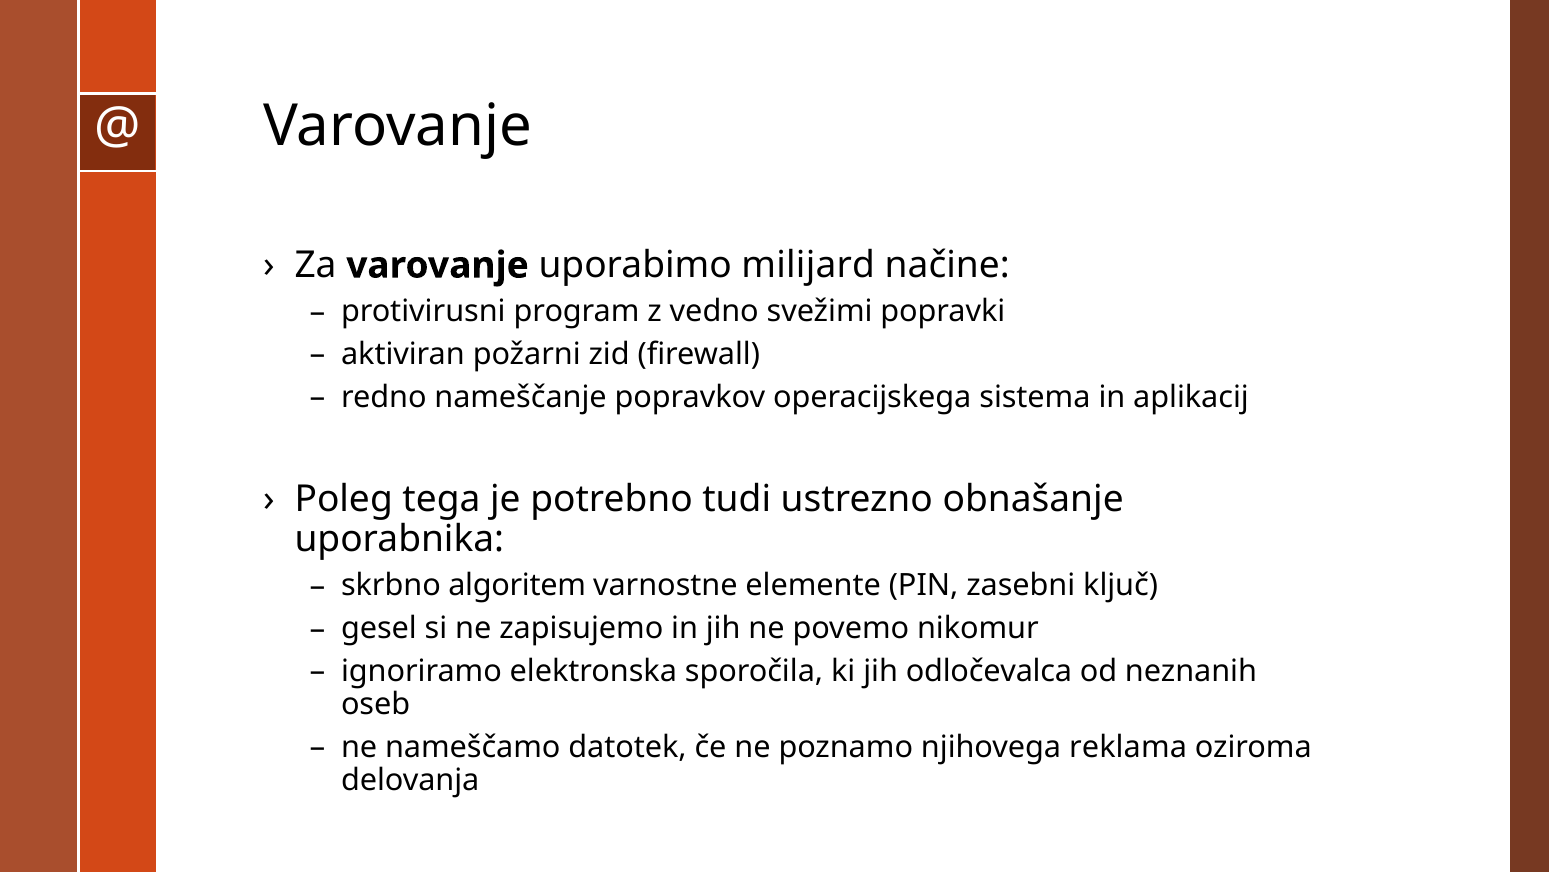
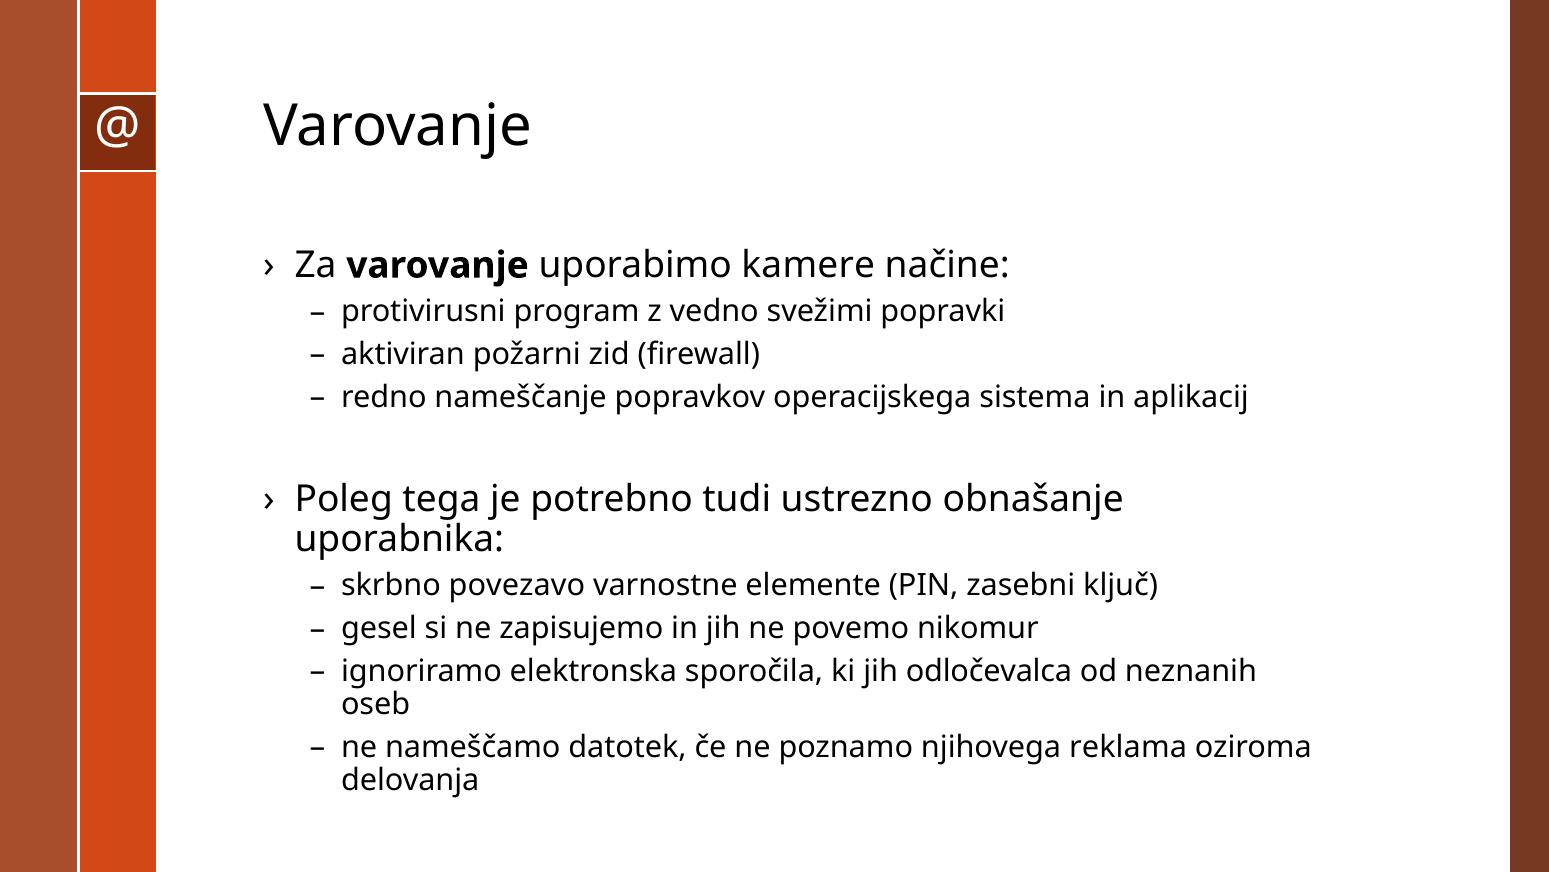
milijard: milijard -> kamere
algoritem: algoritem -> povezavo
